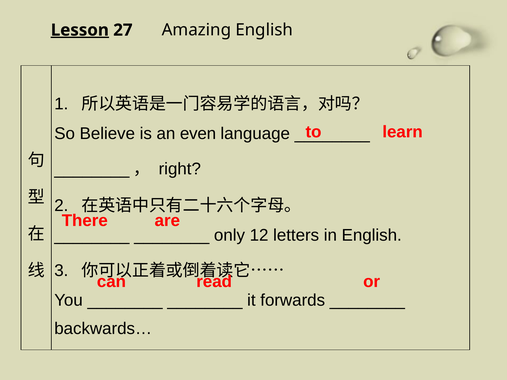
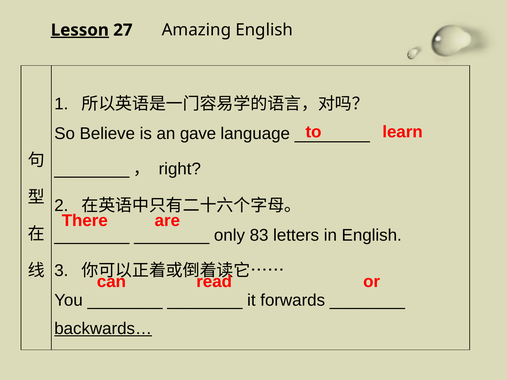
even: even -> gave
12: 12 -> 83
backwards… underline: none -> present
